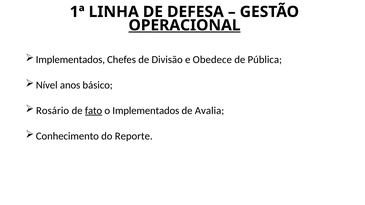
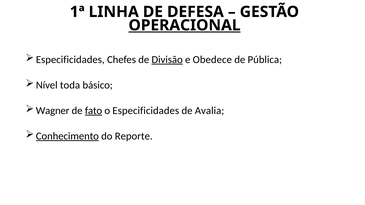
Implementados at (70, 60): Implementados -> Especificidades
Divisão underline: none -> present
anos: anos -> toda
Rosário: Rosário -> Wagner
o Implementados: Implementados -> Especificidades
Conhecimento underline: none -> present
